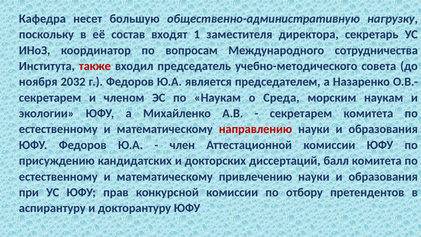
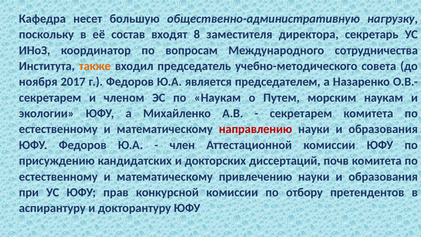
1: 1 -> 8
также colour: red -> orange
2032: 2032 -> 2017
Среда: Среда -> Путем
балл: балл -> почв
